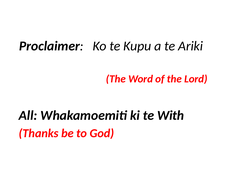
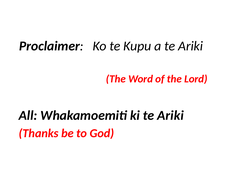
ki te With: With -> Ariki
